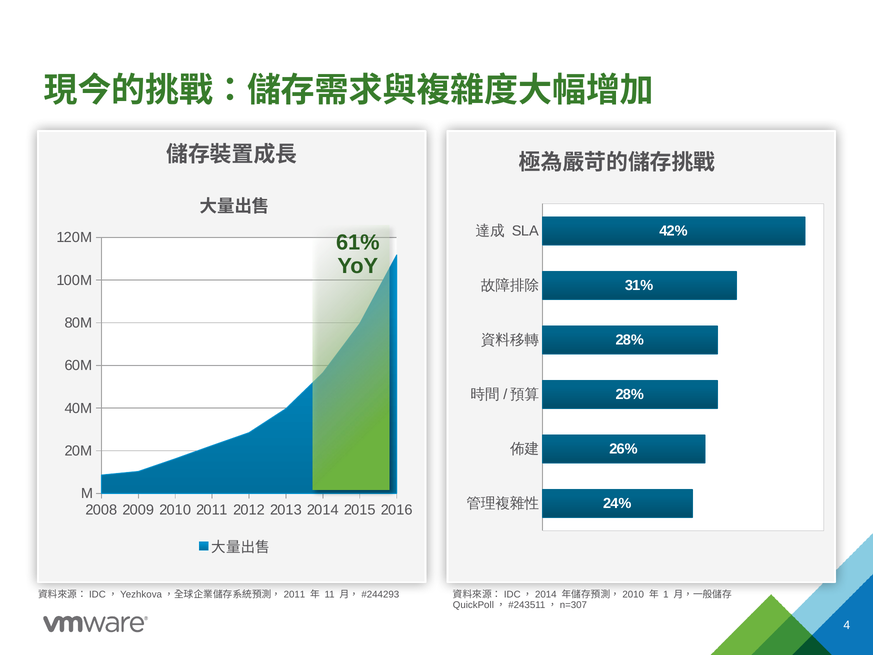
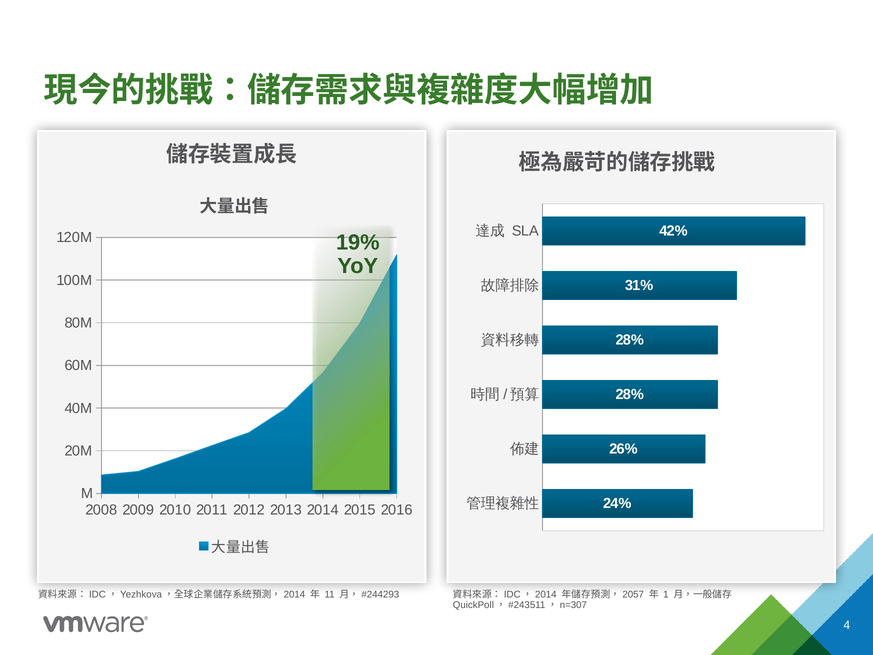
61%: 61% -> 19%
2011 at (294, 594): 2011 -> 2014
2010 at (633, 594): 2010 -> 2057
